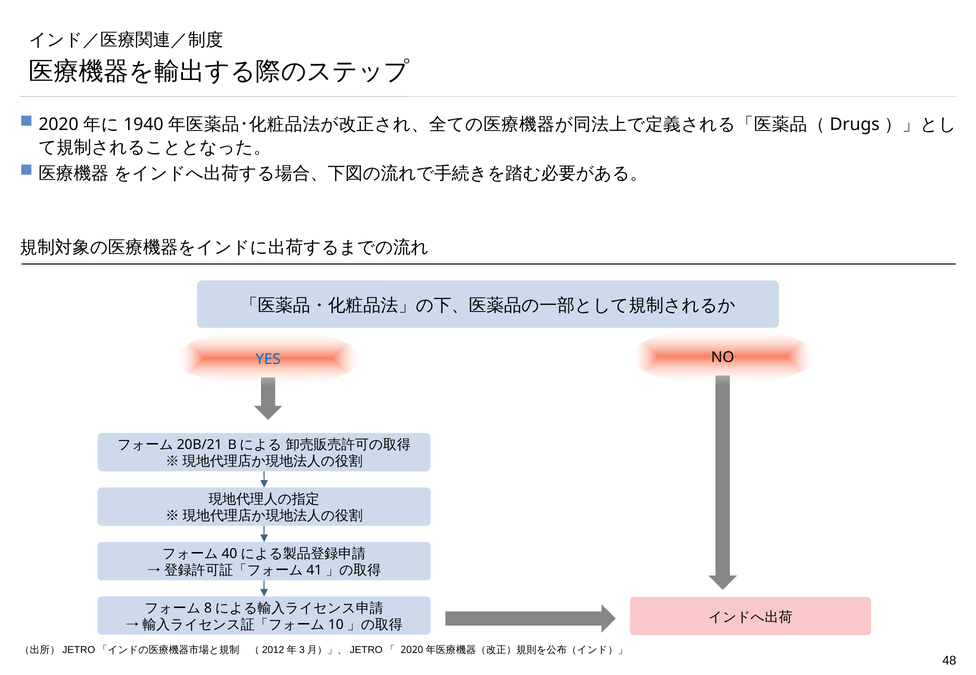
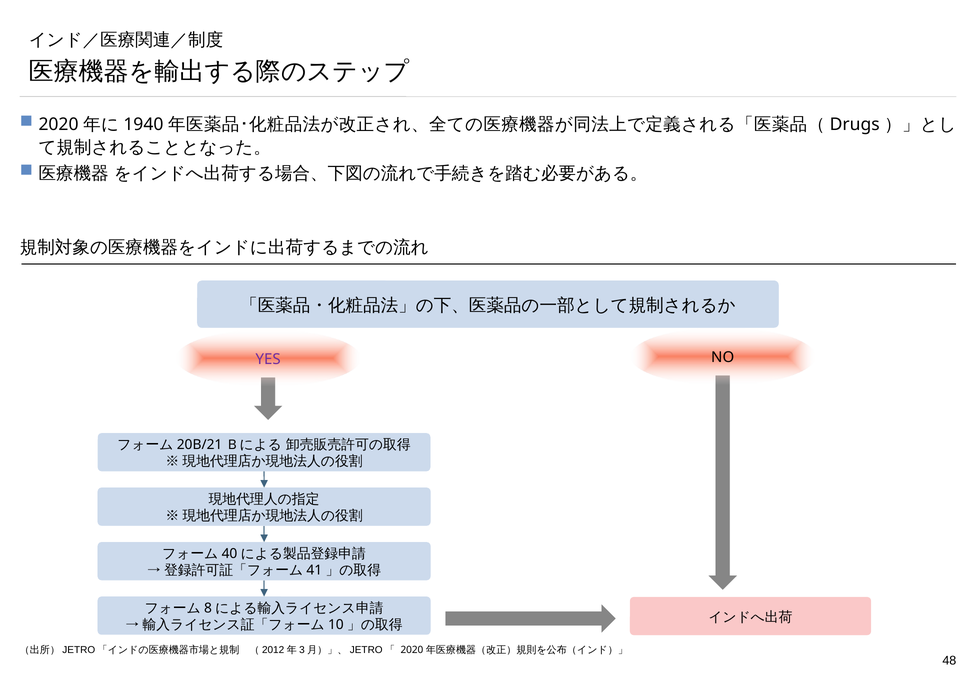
YES colour: blue -> purple
